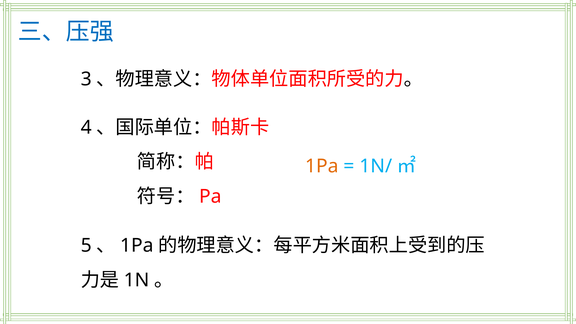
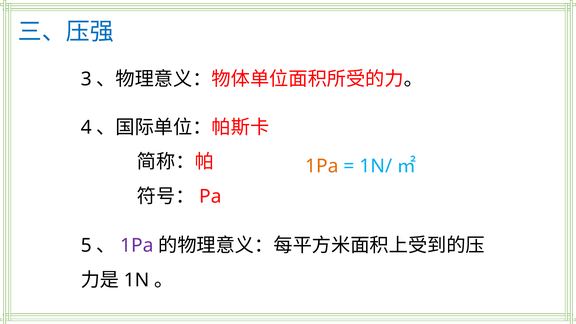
1Pa at (137, 245) colour: black -> purple
